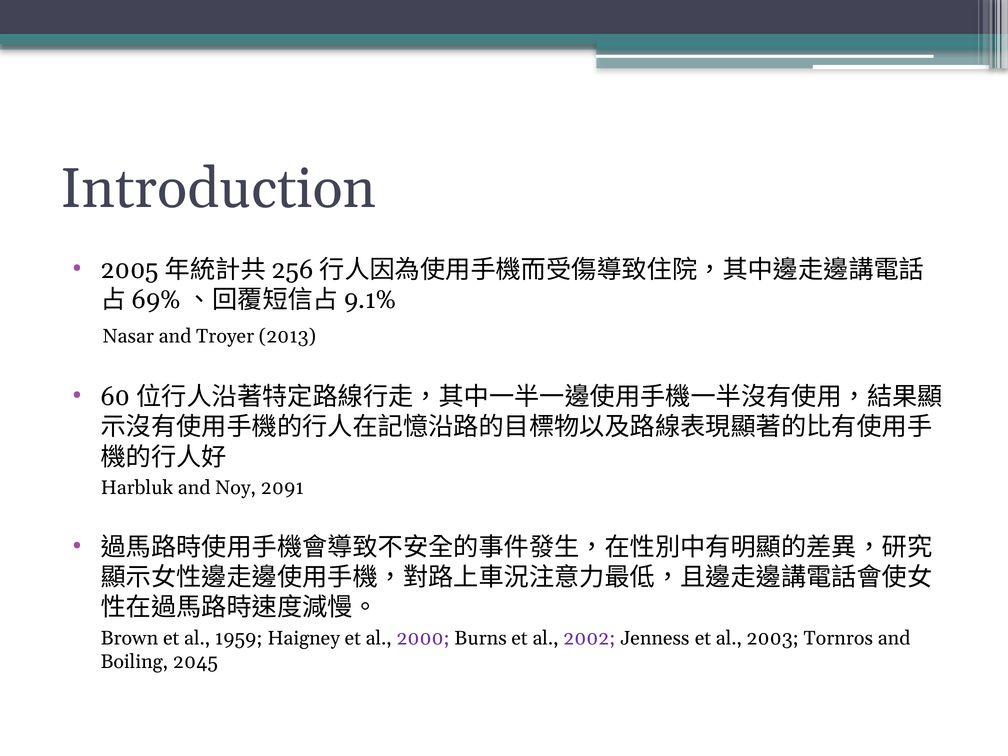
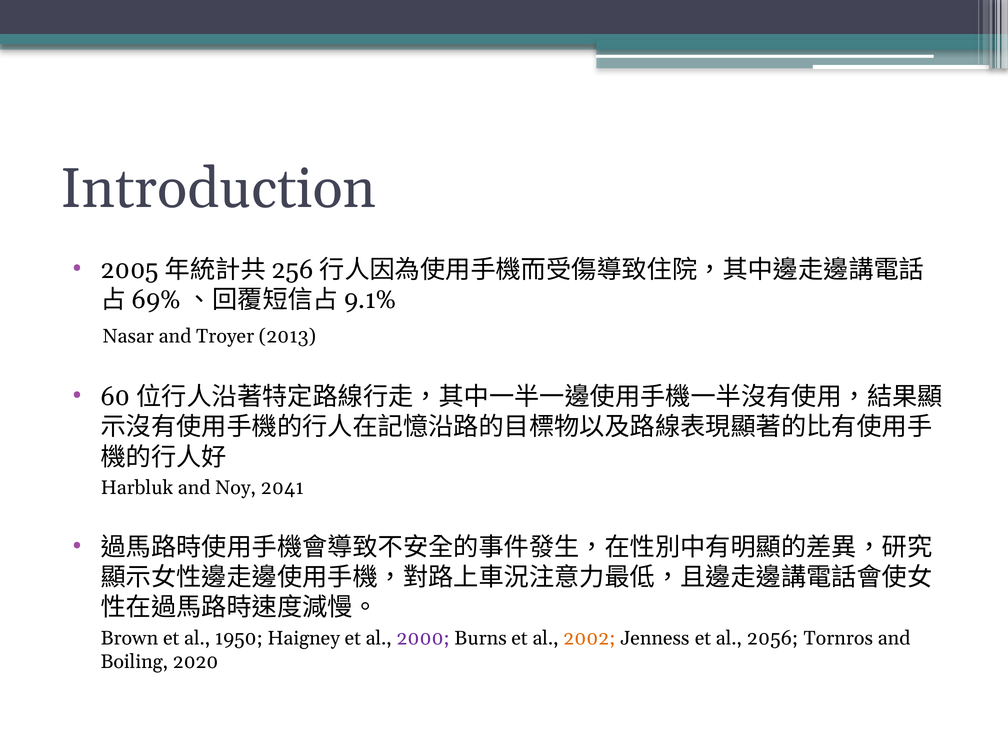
2091: 2091 -> 2041
1959: 1959 -> 1950
2002 colour: purple -> orange
2003: 2003 -> 2056
2045: 2045 -> 2020
